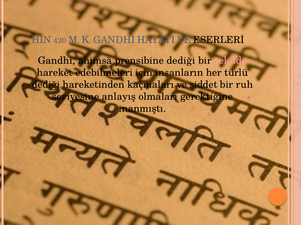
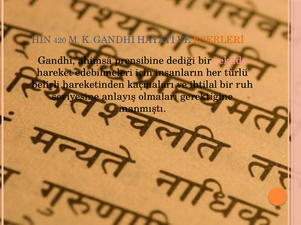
ESERLERİ colour: black -> orange
dediği at (46, 85): dediği -> belirli
şiddet: şiddet -> ihtilal
